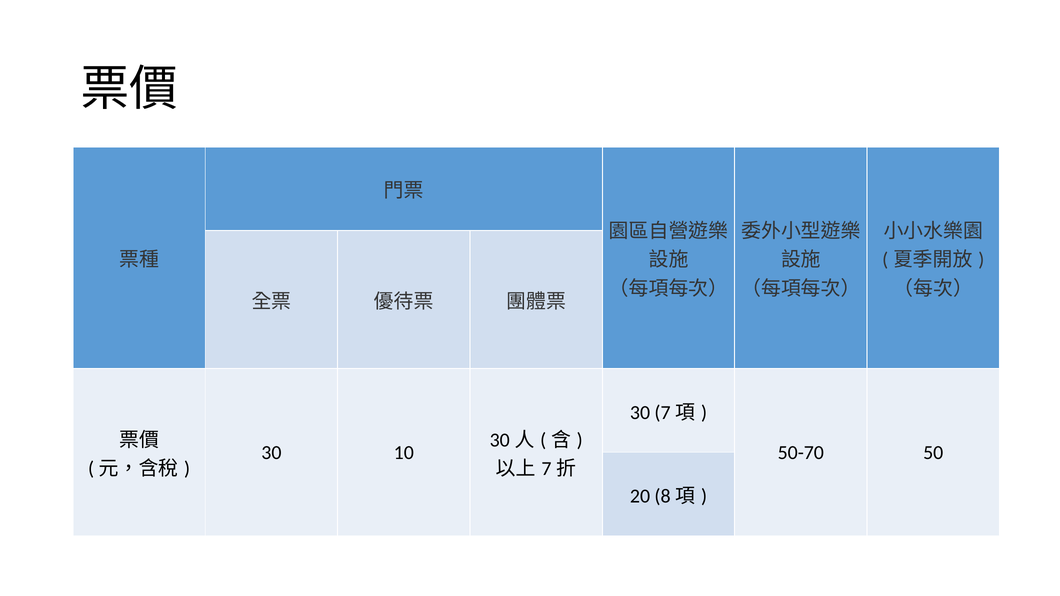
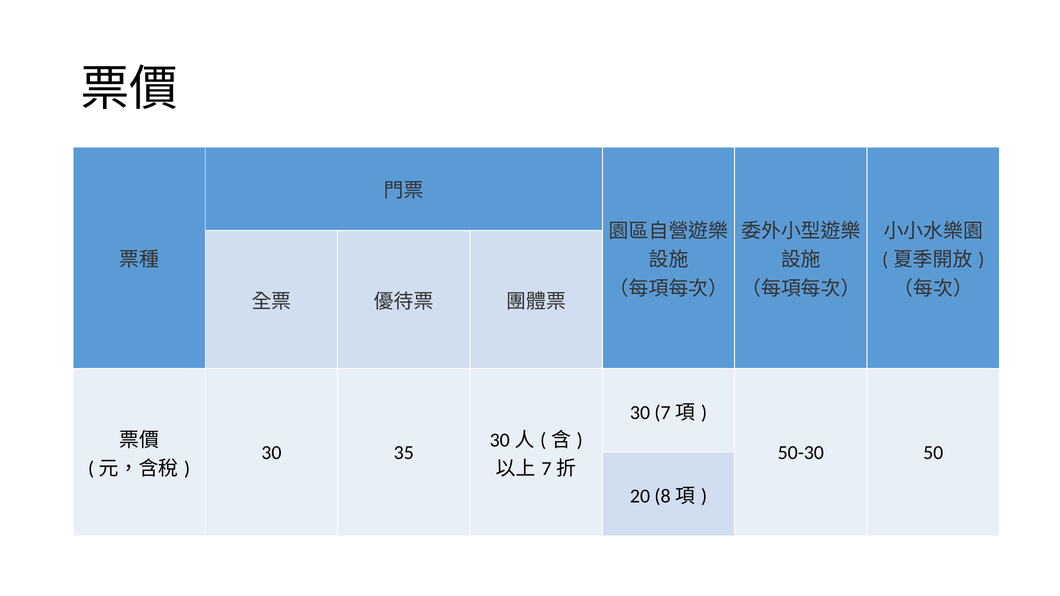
10: 10 -> 35
50-70: 50-70 -> 50-30
